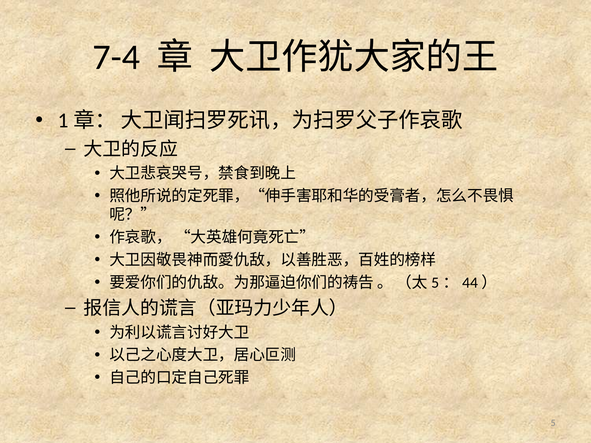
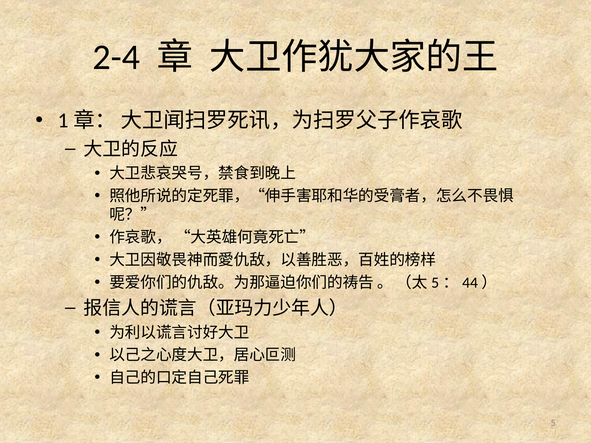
7-4: 7-4 -> 2-4
